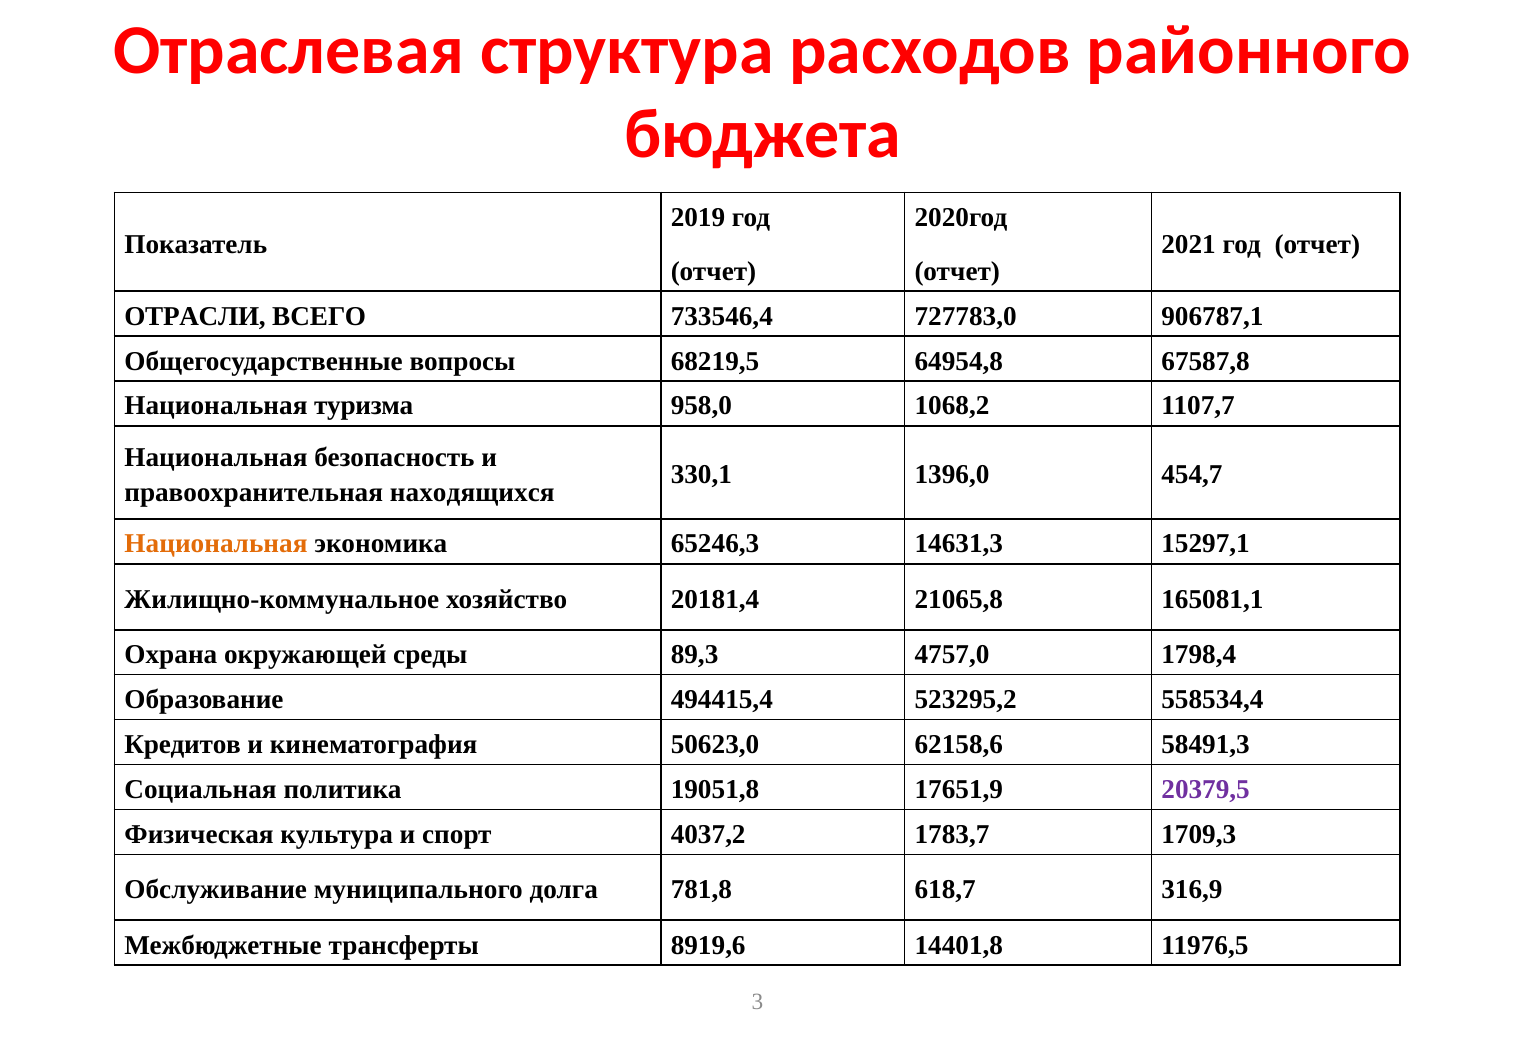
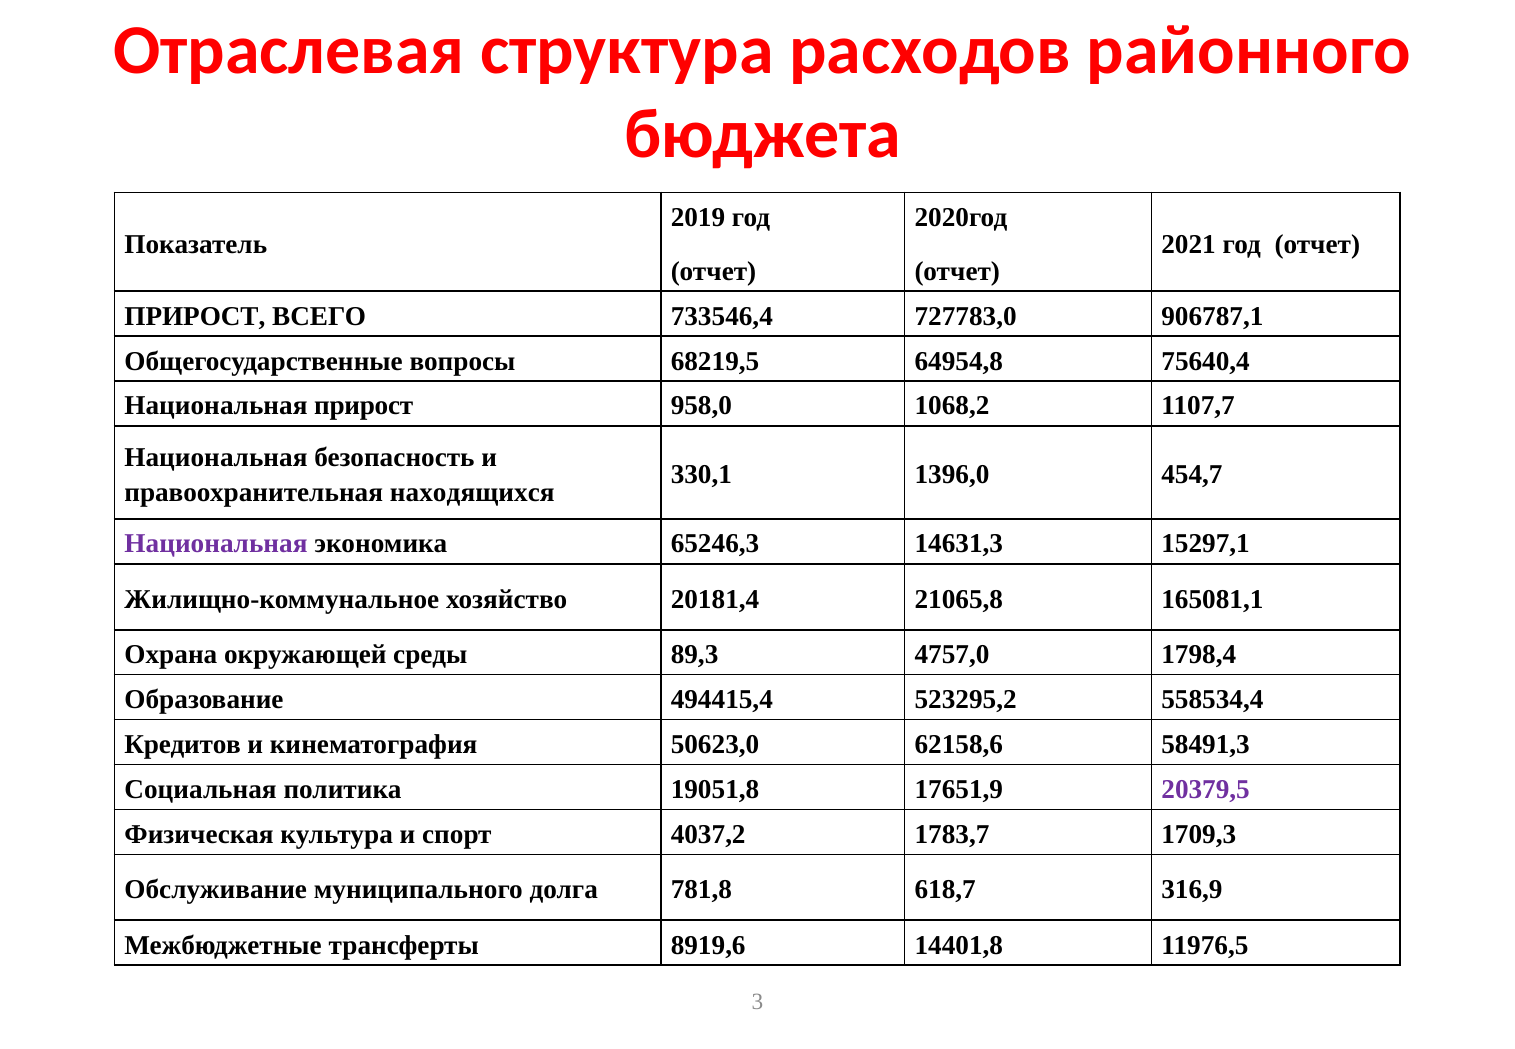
ОТРАСЛИ at (195, 316): ОТРАСЛИ -> ПРИРОСТ
67587,8: 67587,8 -> 75640,4
Национальная туризма: туризма -> прирост
Национальная at (216, 544) colour: orange -> purple
